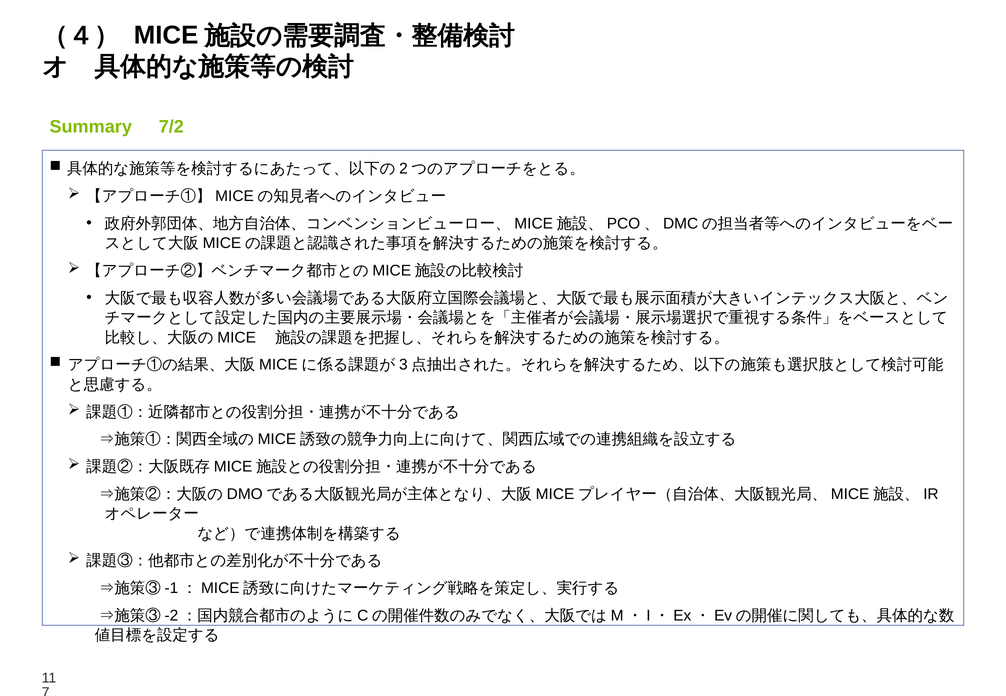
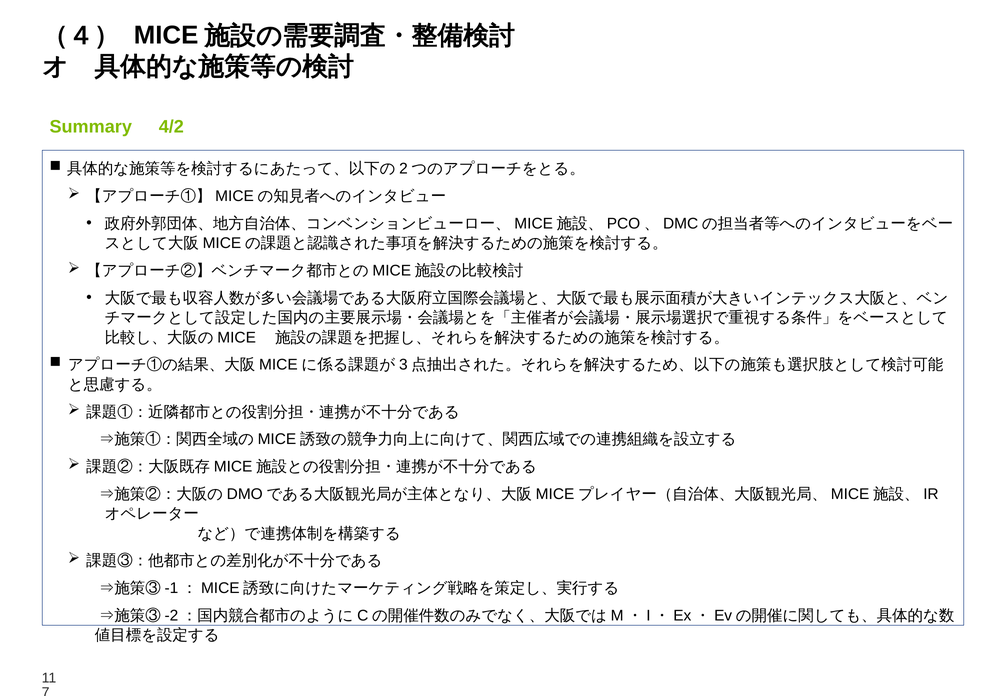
7/2: 7/2 -> 4/2
